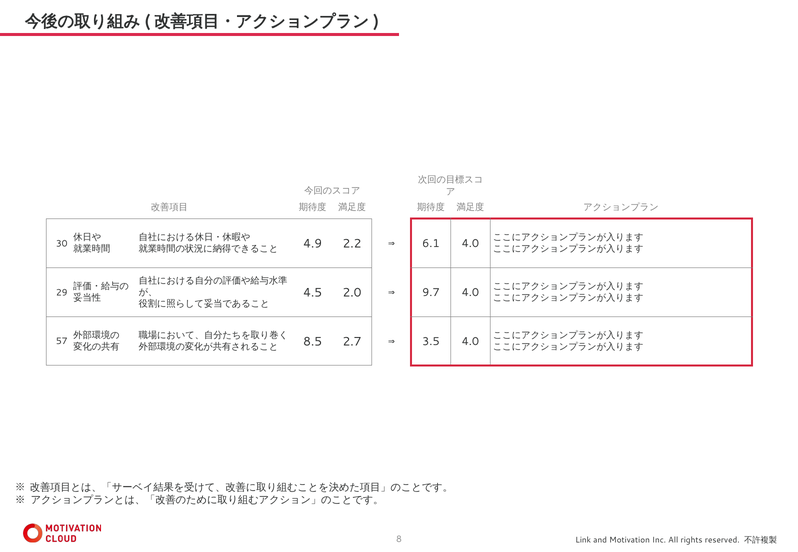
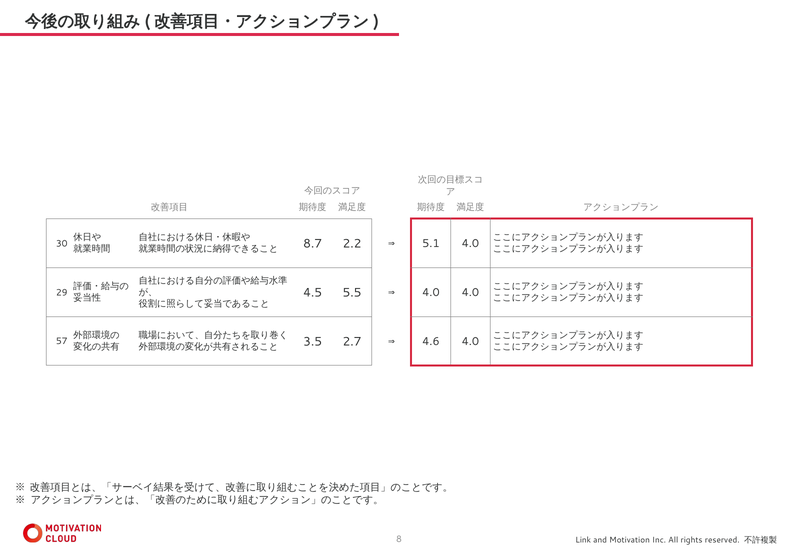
4.9: 4.9 -> 8.7
6.1: 6.1 -> 5.1
2.0: 2.0 -> 5.5
9.7 at (431, 293): 9.7 -> 4.0
8.5: 8.5 -> 3.5
3.5: 3.5 -> 4.6
